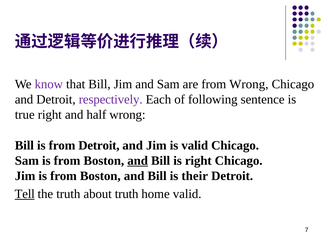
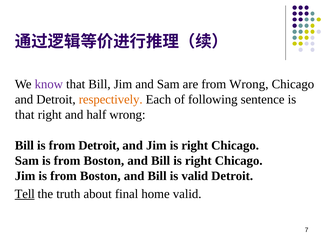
respectively colour: purple -> orange
true at (25, 115): true -> that
Jim is valid: valid -> right
and at (138, 161) underline: present -> none
is their: their -> valid
about truth: truth -> final
